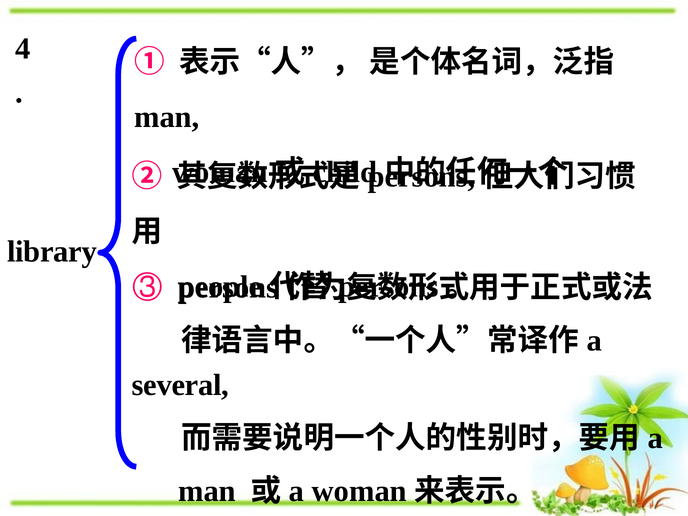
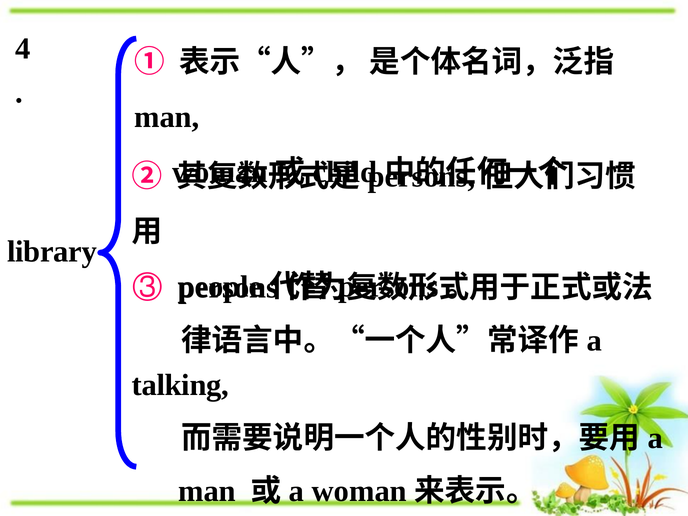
several: several -> talking
